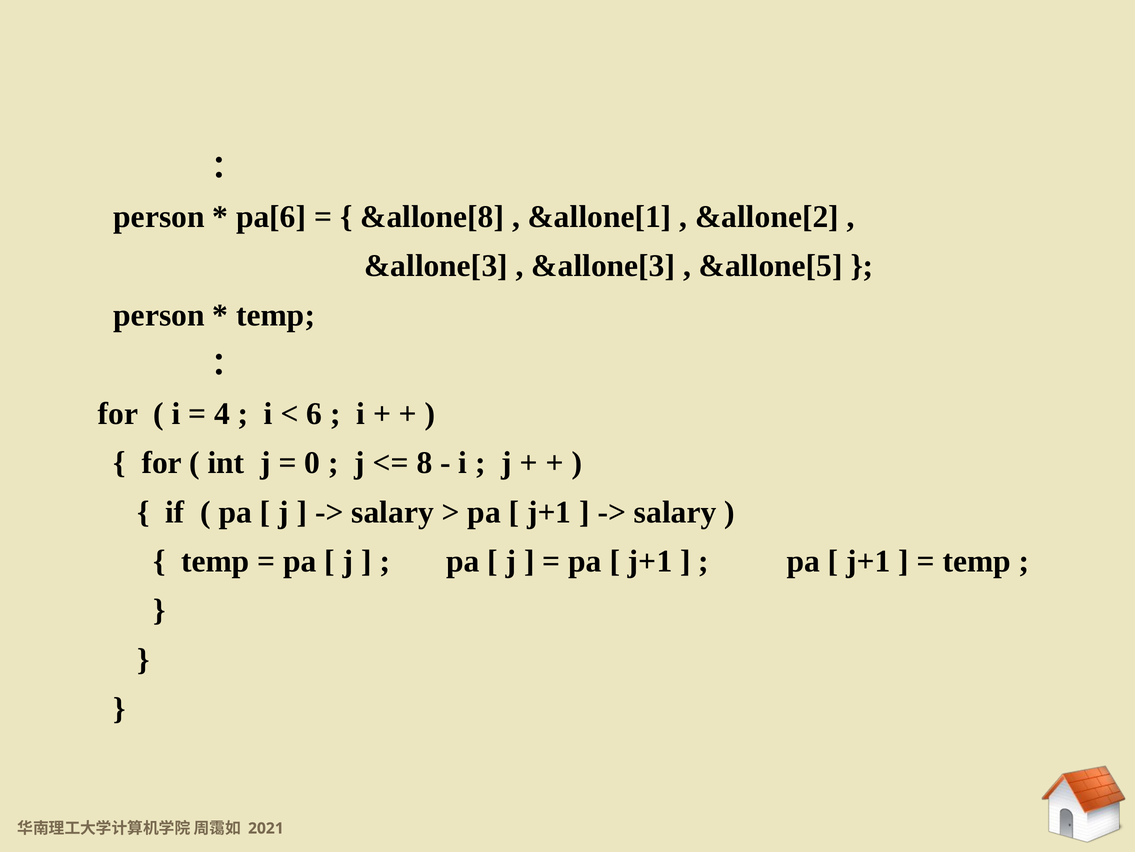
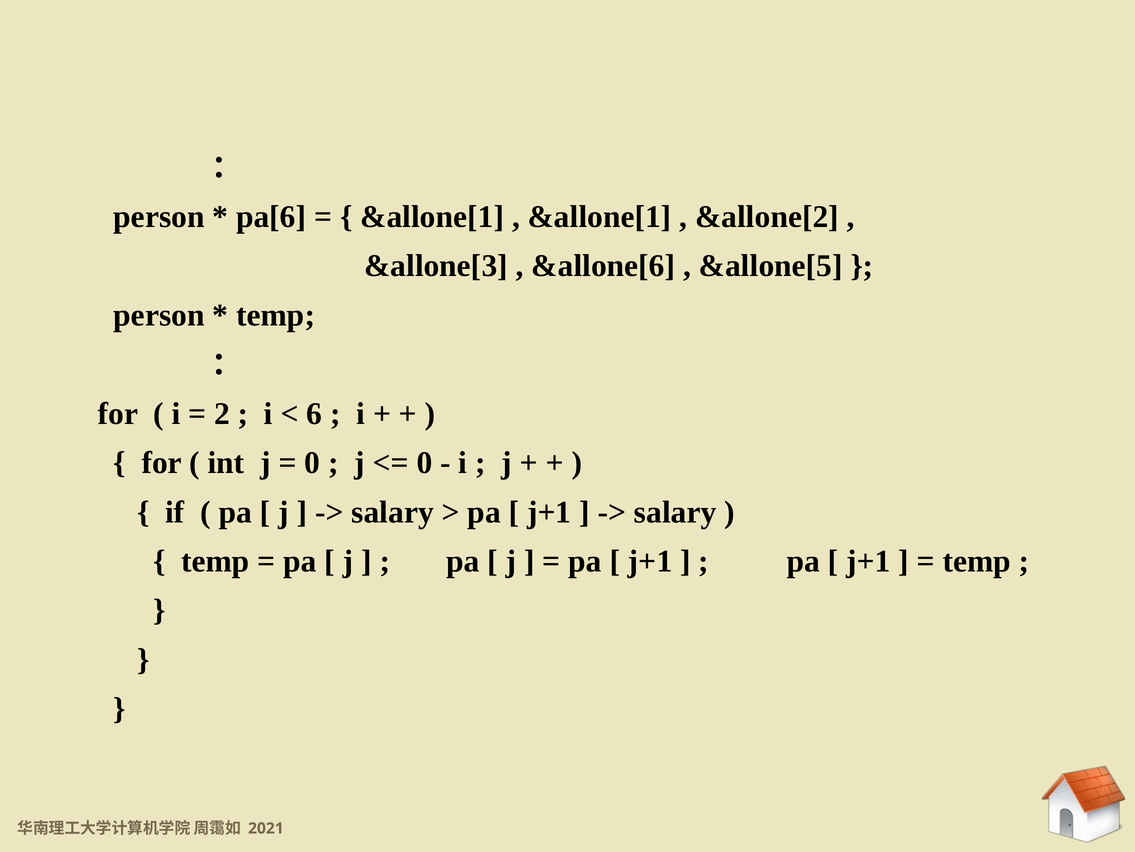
&allone[8 at (432, 216): &allone[8 -> &allone[1
&allone[3 at (603, 266): &allone[3 -> &allone[6
4: 4 -> 2
8 at (424, 462): 8 -> 0
